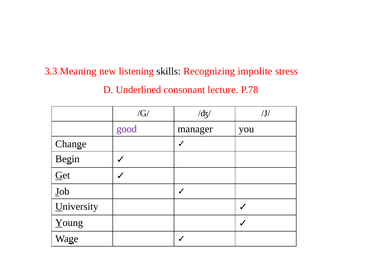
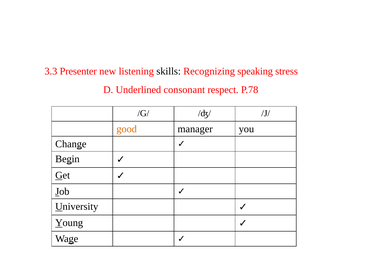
Meaning: Meaning -> Presenter
impolite: impolite -> speaking
lecture: lecture -> respect
good colour: purple -> orange
